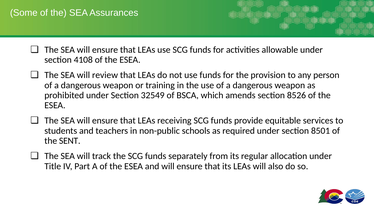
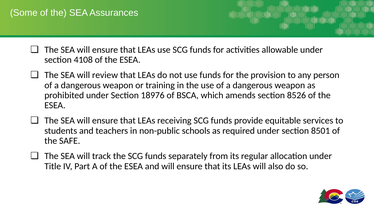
32549: 32549 -> 18976
SENT: SENT -> SAFE
